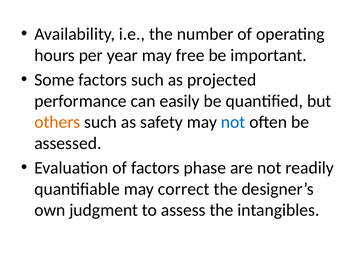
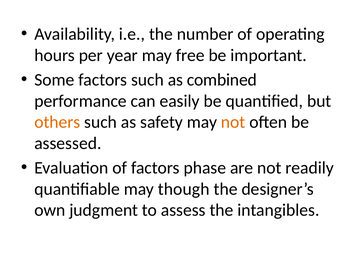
projected: projected -> combined
not at (233, 122) colour: blue -> orange
correct: correct -> though
